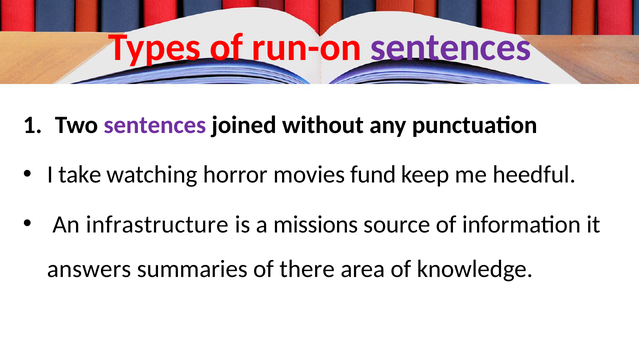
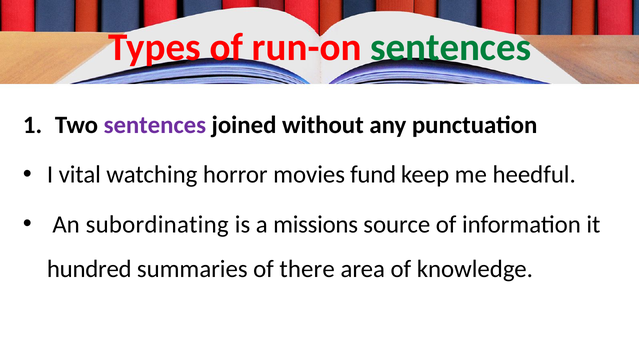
sentences at (451, 47) colour: purple -> green
take: take -> vital
infrastructure: infrastructure -> subordinating
answers: answers -> hundred
